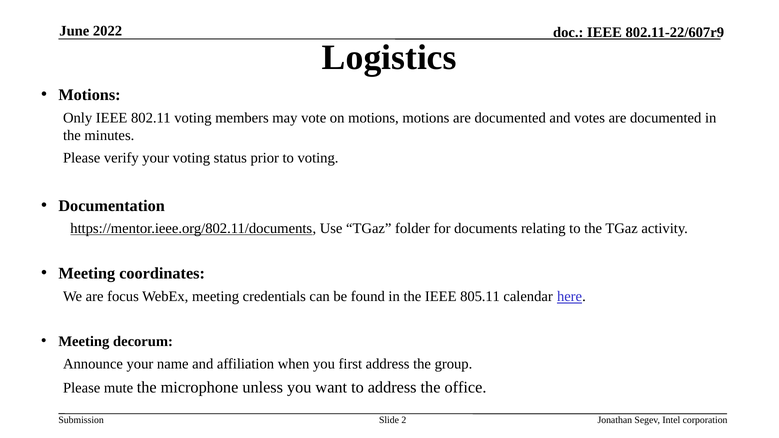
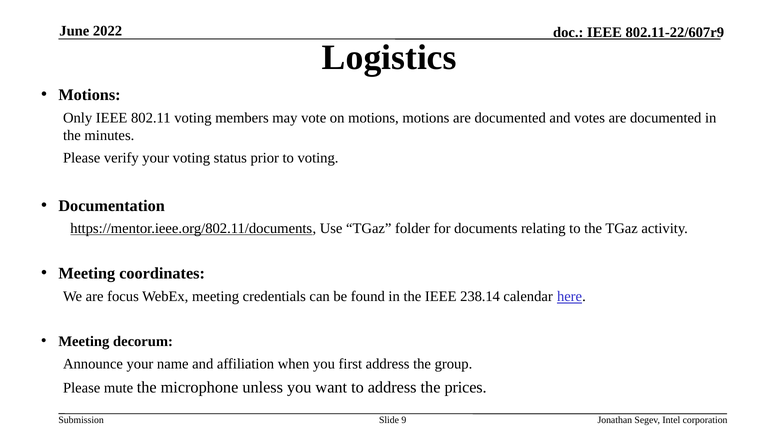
805.11: 805.11 -> 238.14
office: office -> prices
2: 2 -> 9
